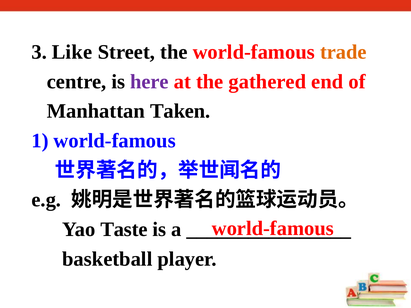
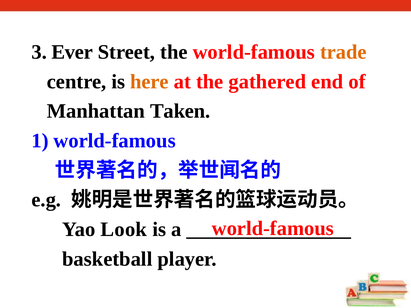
Like: Like -> Ever
here colour: purple -> orange
Taste: Taste -> Look
